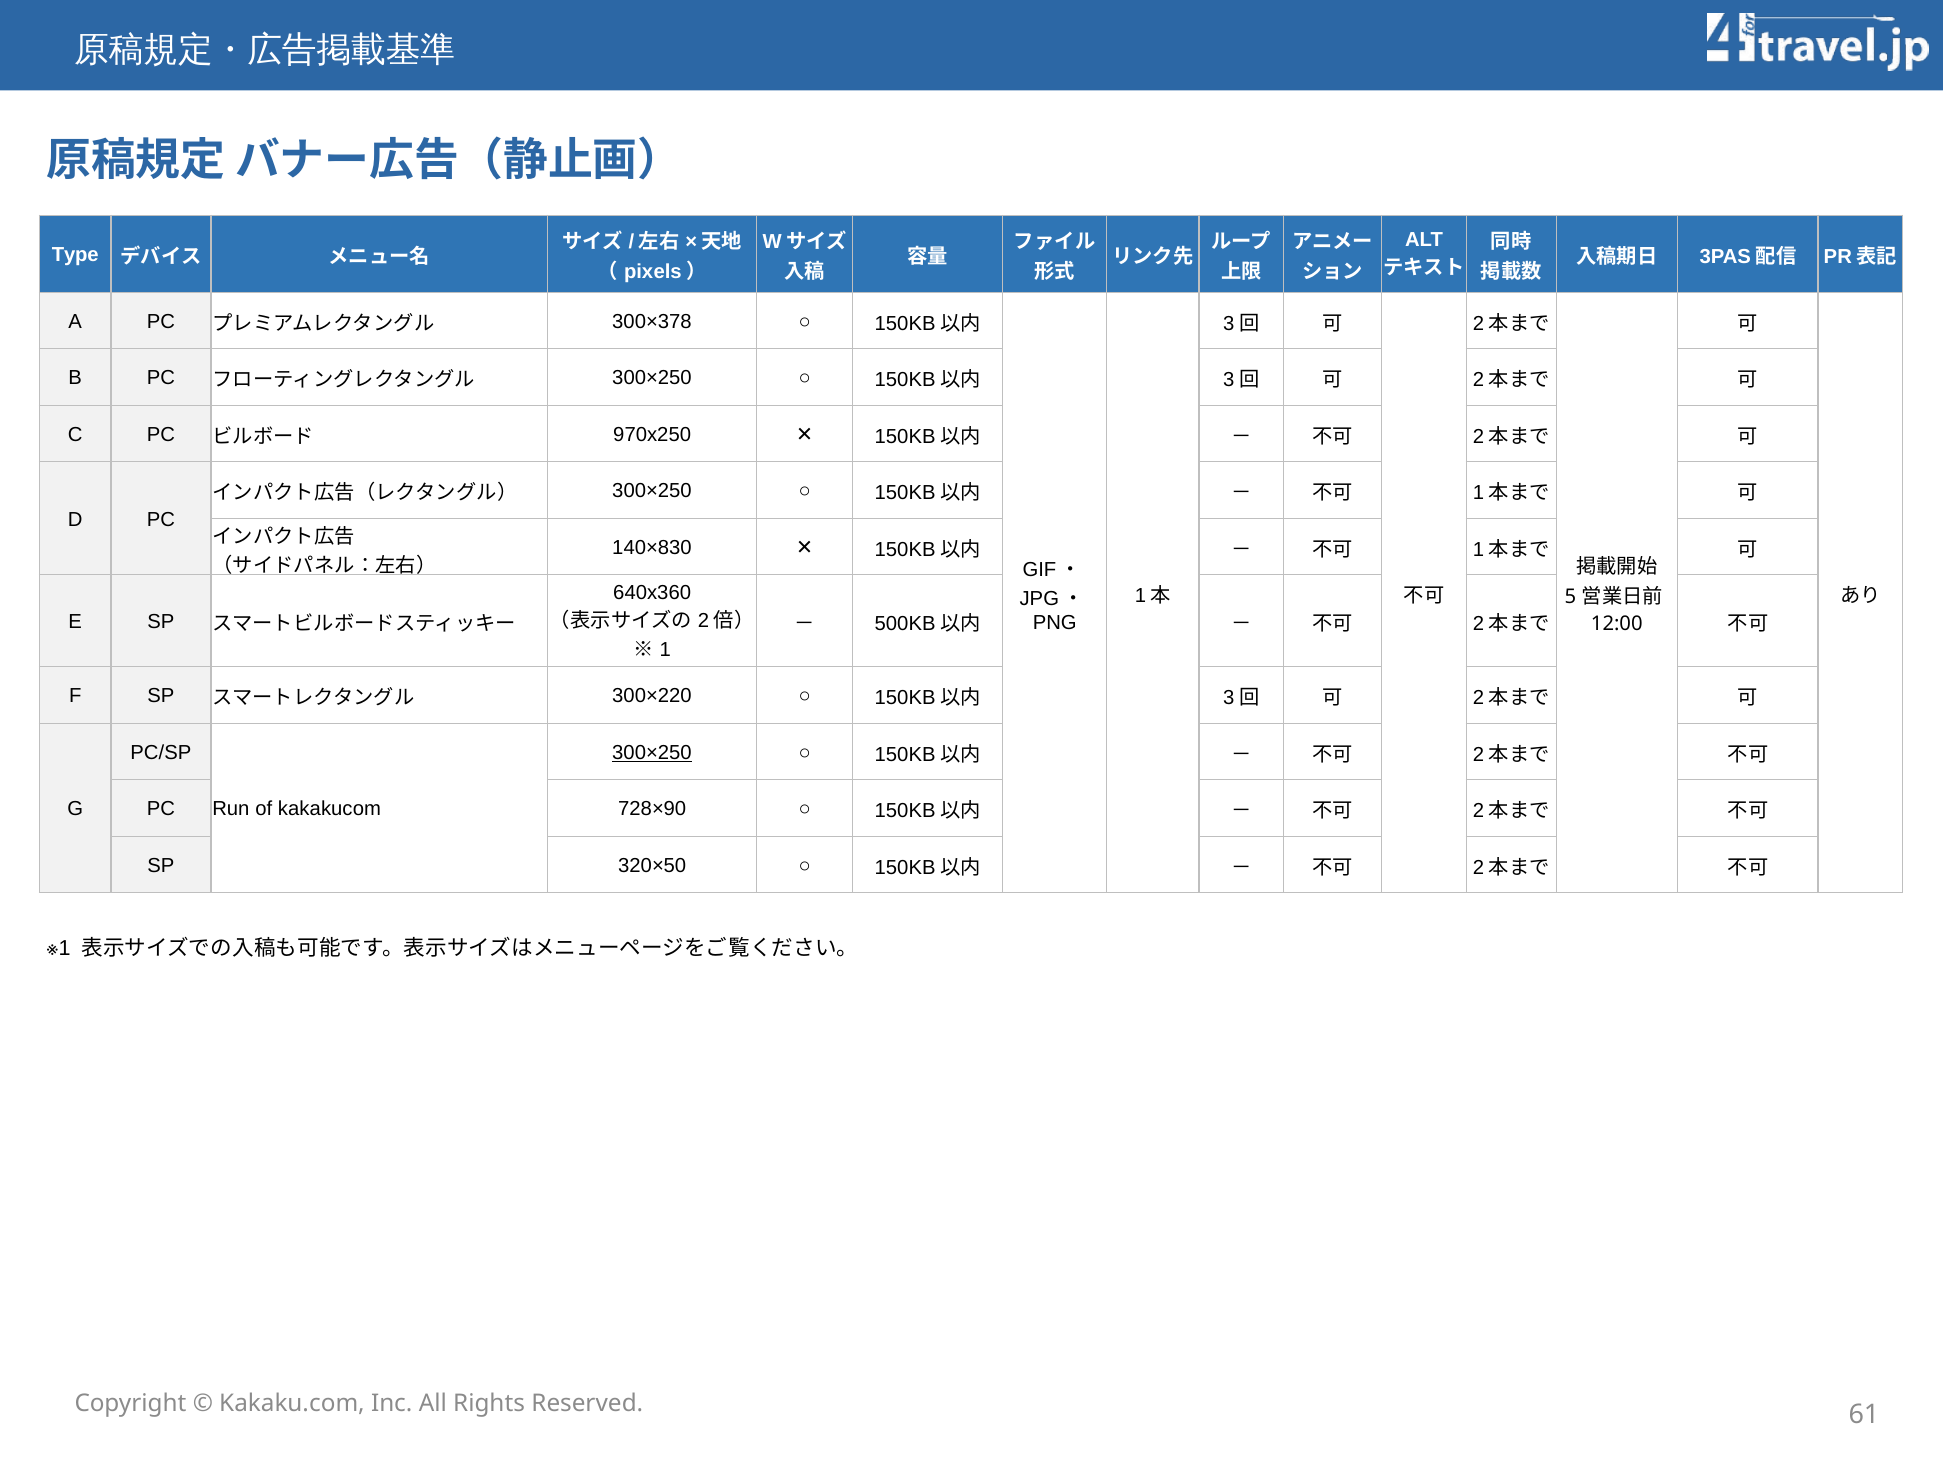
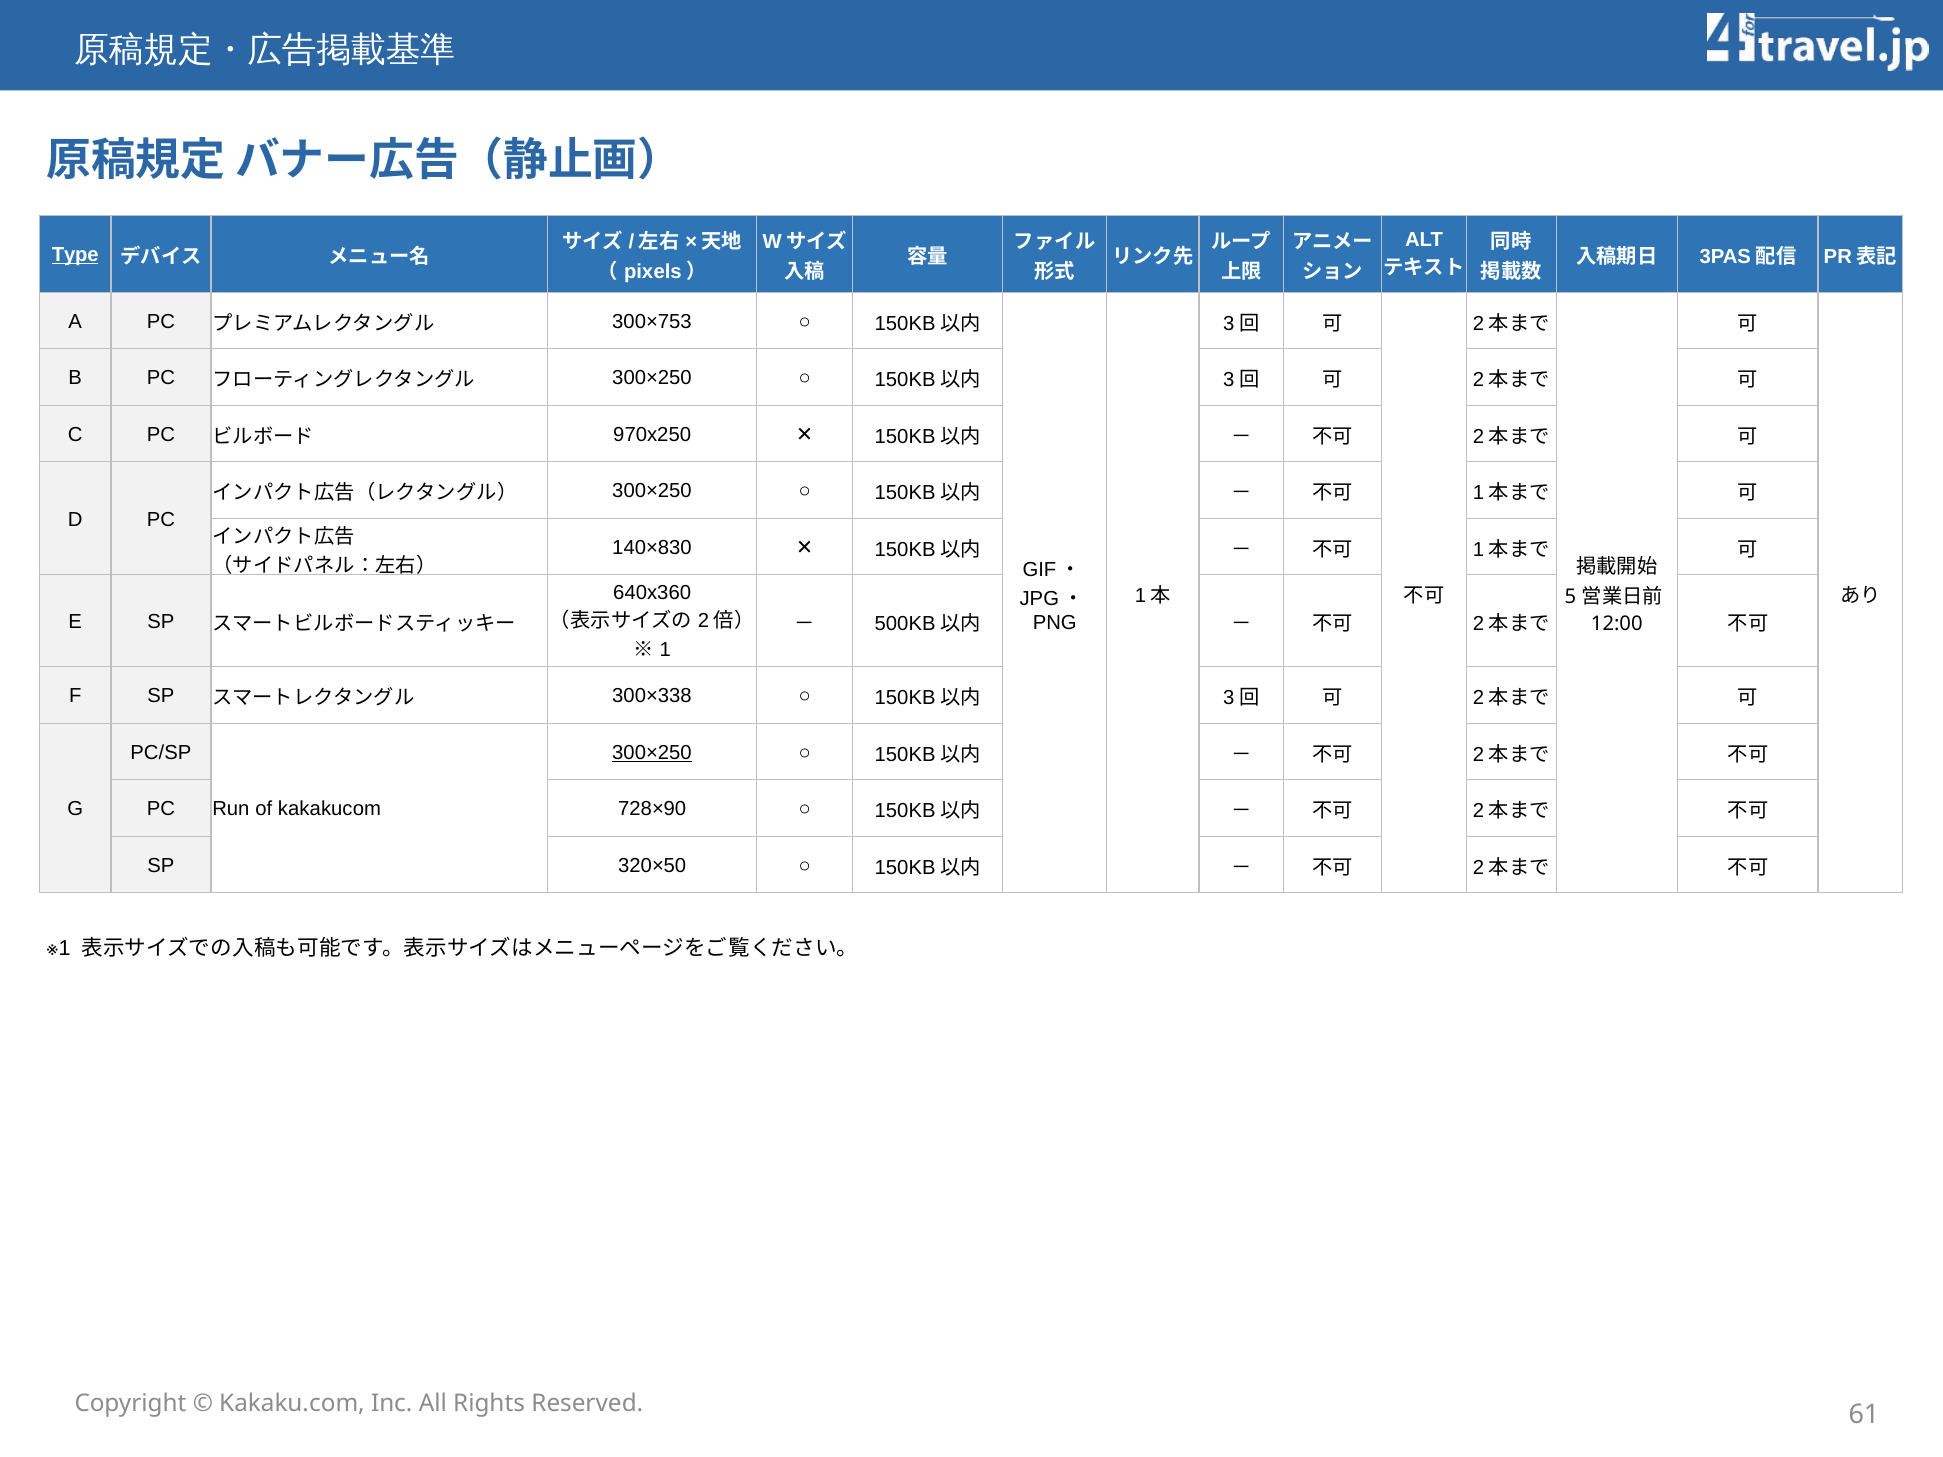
Type underline: none -> present
300×378: 300×378 -> 300×753
300×220: 300×220 -> 300×338
